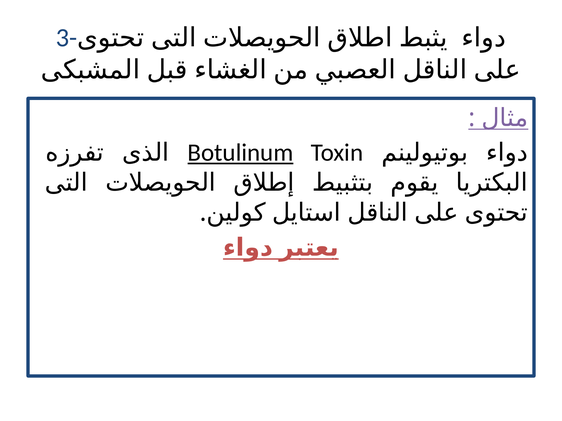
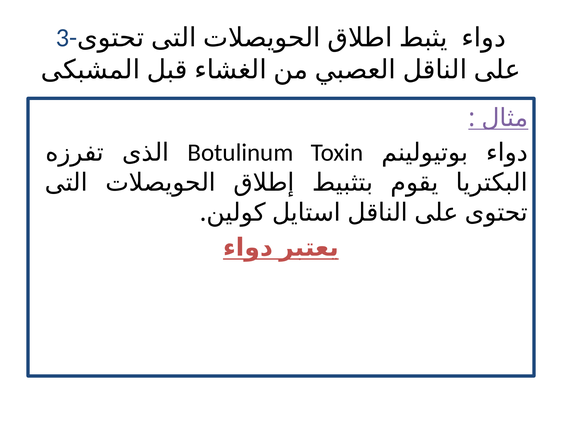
Botulinum underline: present -> none
